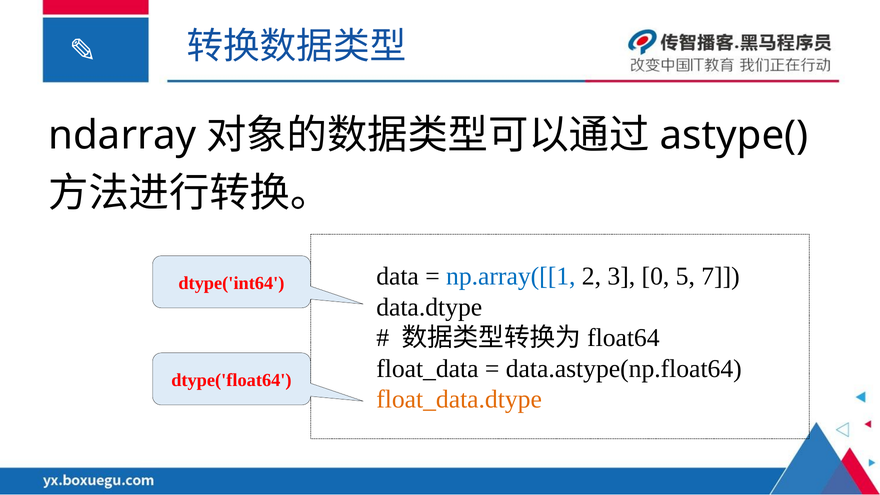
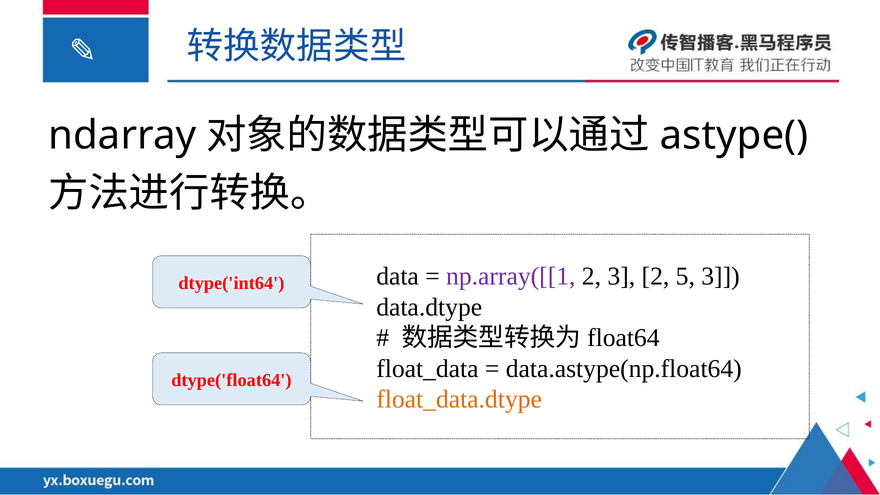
np.array([[1 colour: blue -> purple
3 0: 0 -> 2
5 7: 7 -> 3
